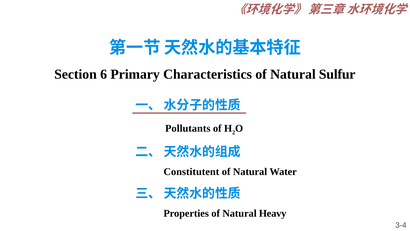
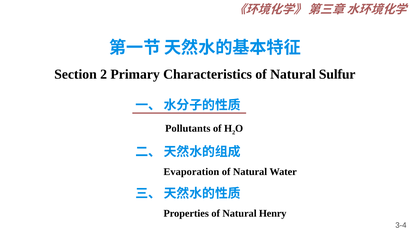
Section 6: 6 -> 2
Constitutent: Constitutent -> Evaporation
Heavy: Heavy -> Henry
